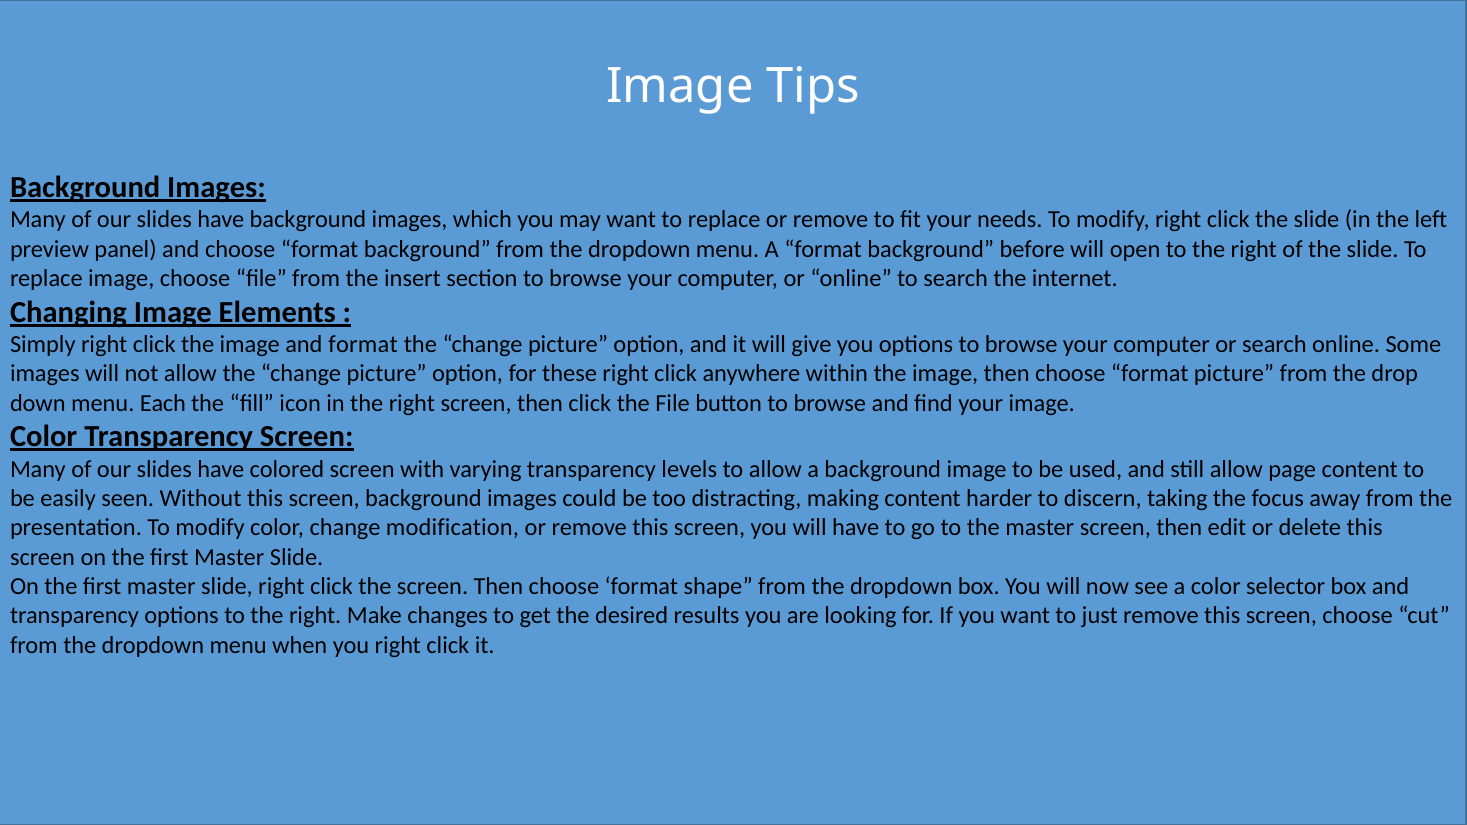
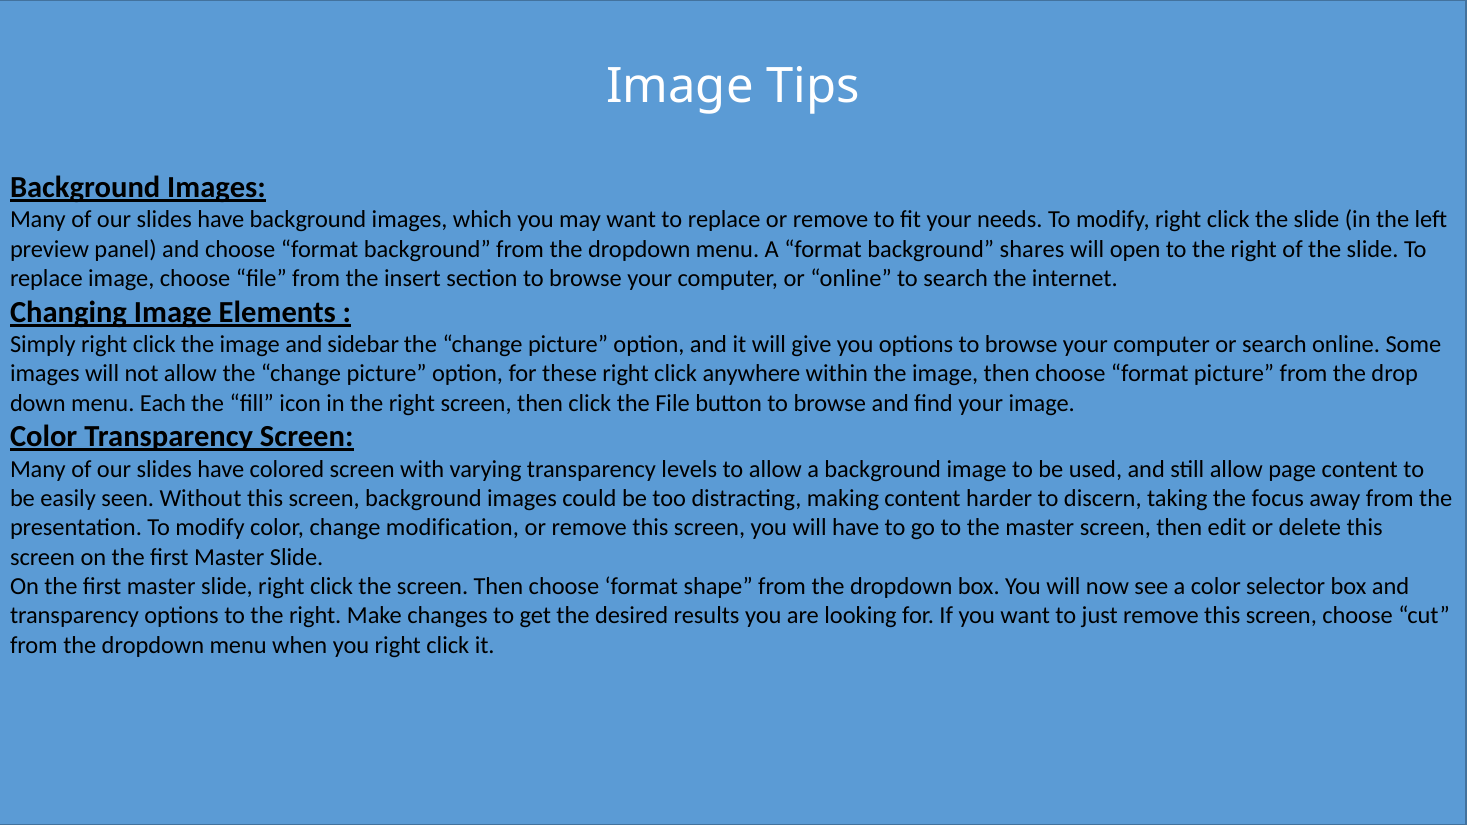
before: before -> shares
and format: format -> sidebar
